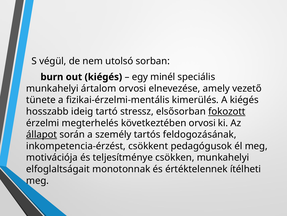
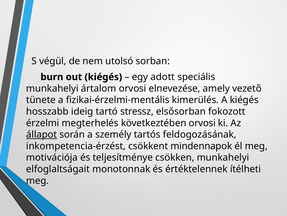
minél: minél -> adott
fokozott underline: present -> none
pedagógusok: pedagógusok -> mindennapok
